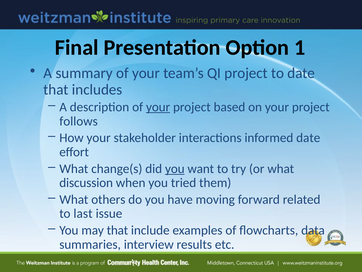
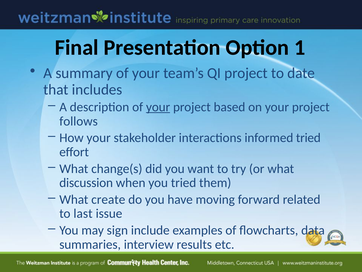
informed date: date -> tried
you at (175, 168) underline: present -> none
others: others -> create
may that: that -> sign
